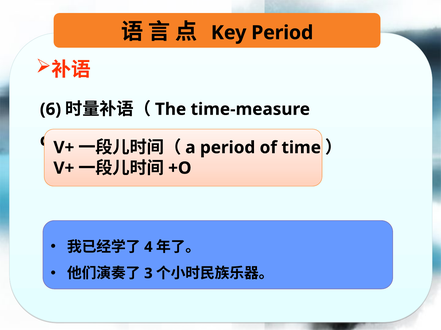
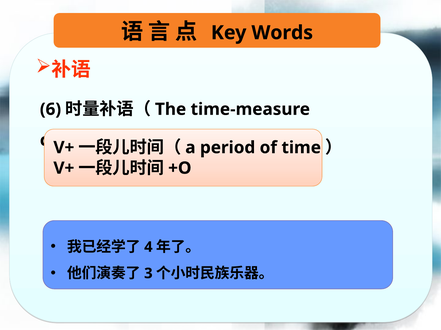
Key Period: Period -> Words
